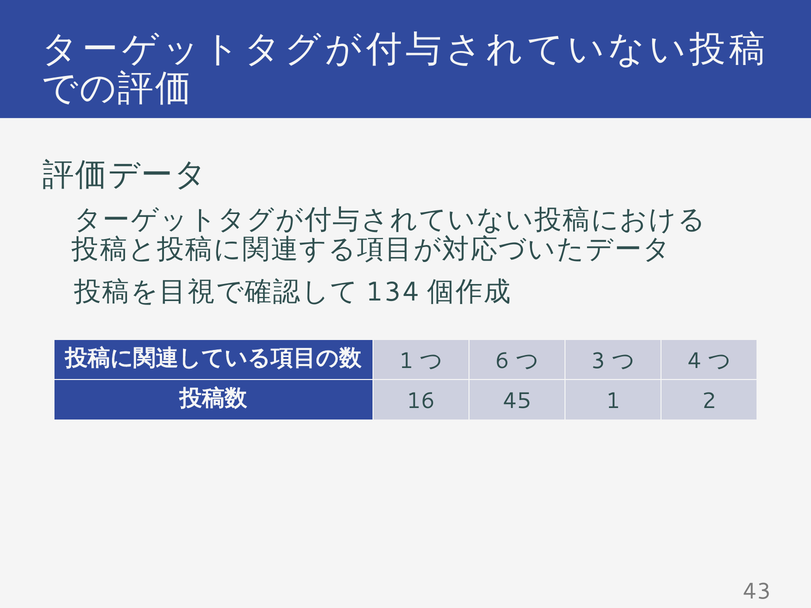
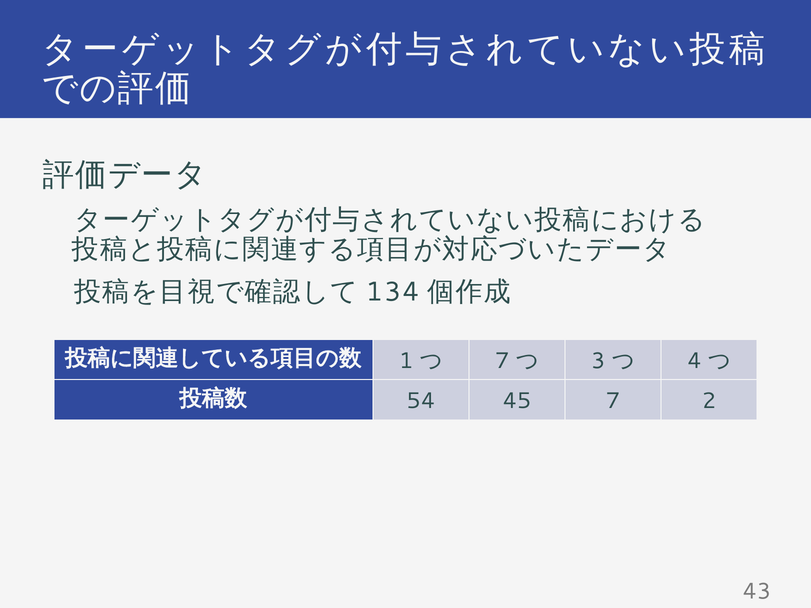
6 at (502, 361): 6 -> 7
16: 16 -> 54
45 1: 1 -> 7
